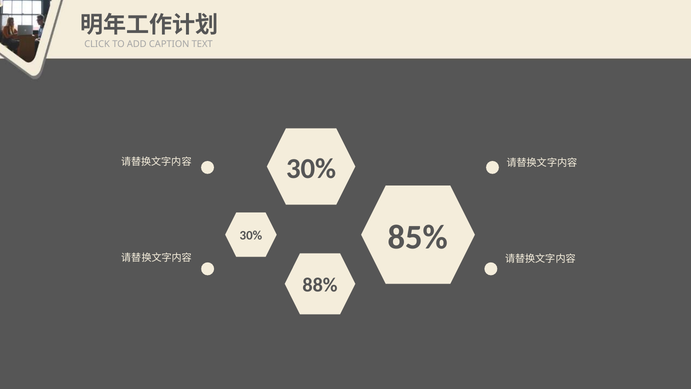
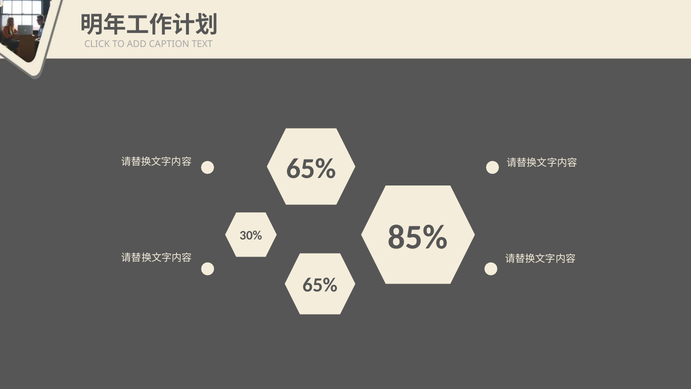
30% at (311, 168): 30% -> 65%
88% at (320, 285): 88% -> 65%
